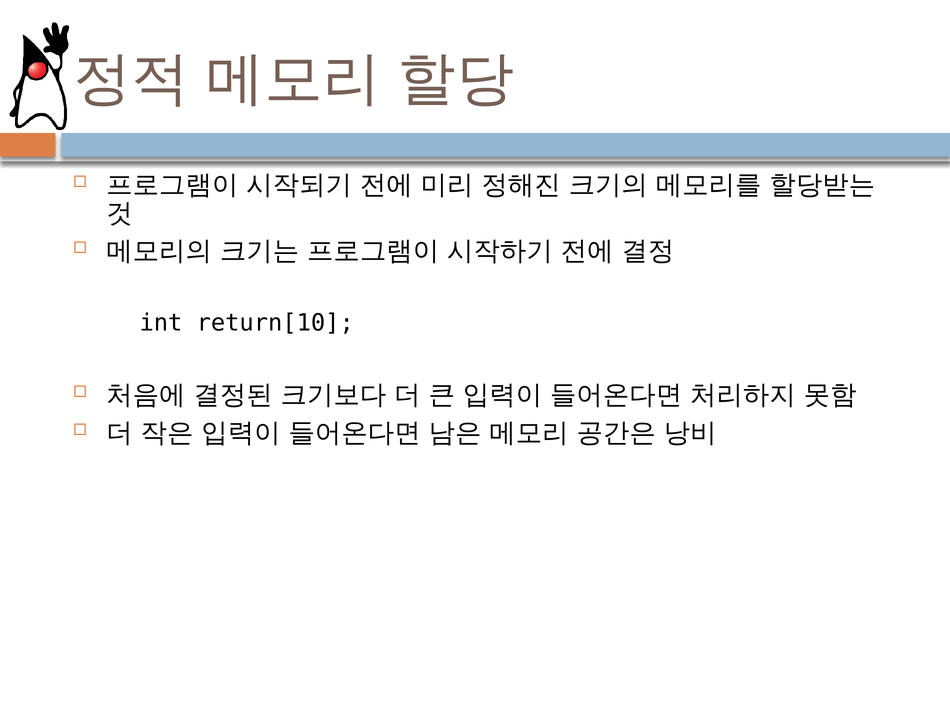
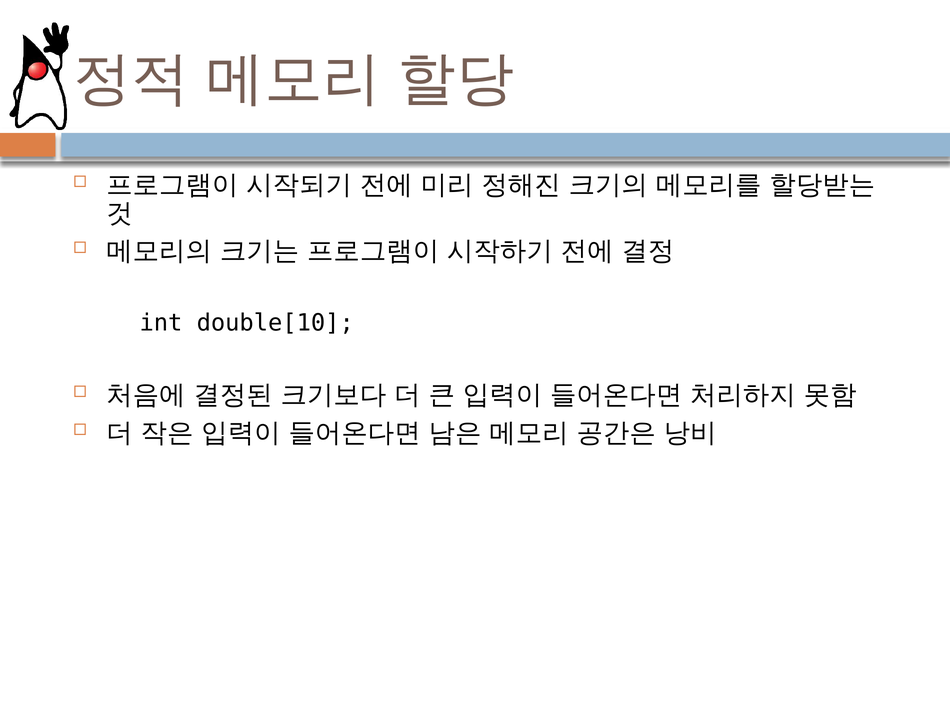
return[10: return[10 -> double[10
